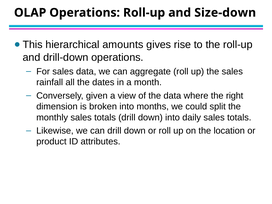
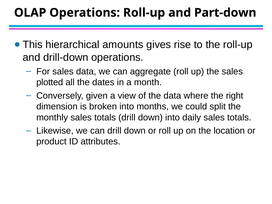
Size-down: Size-down -> Part-down
rainfall: rainfall -> plotted
